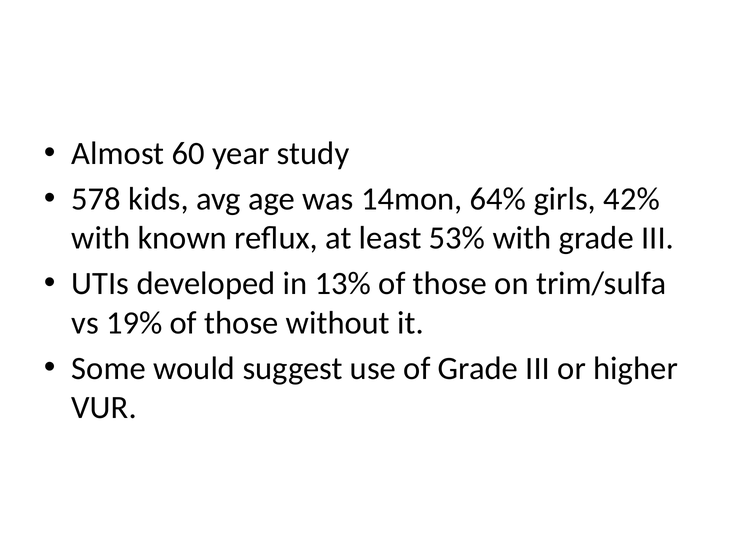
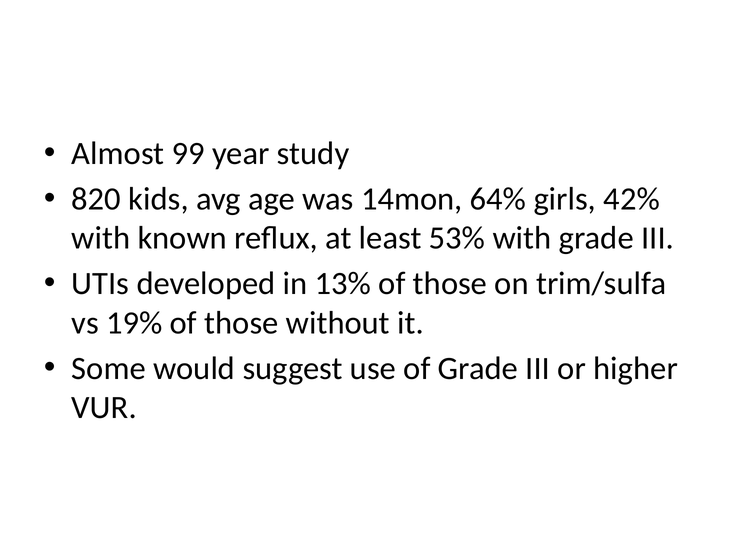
60: 60 -> 99
578: 578 -> 820
